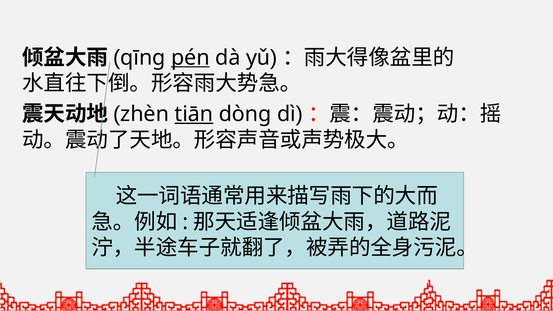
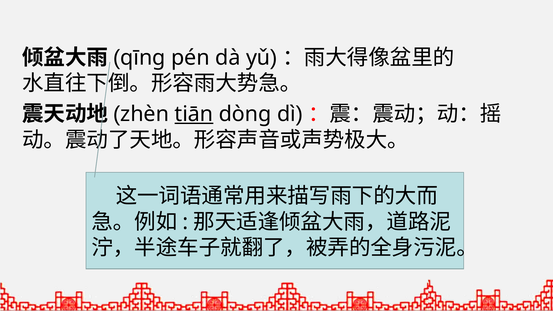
pén underline: present -> none
